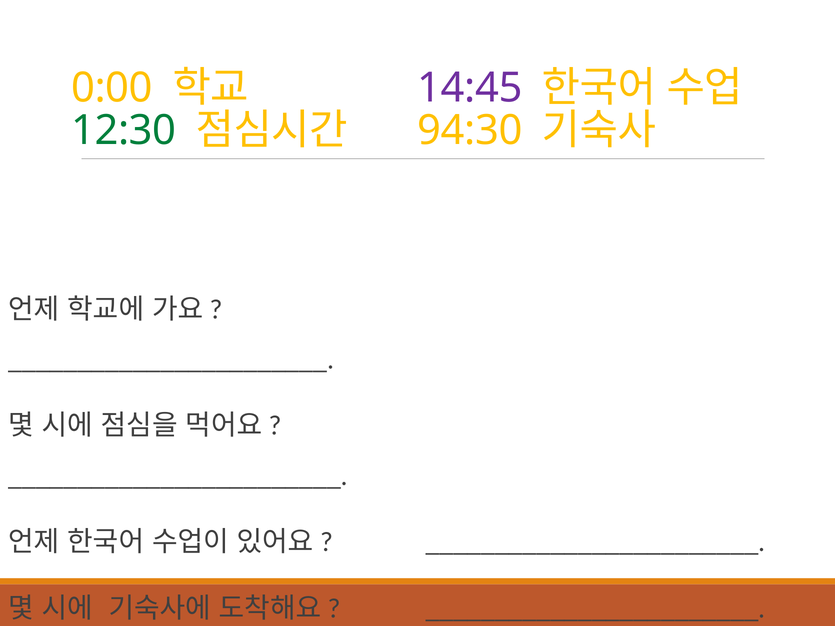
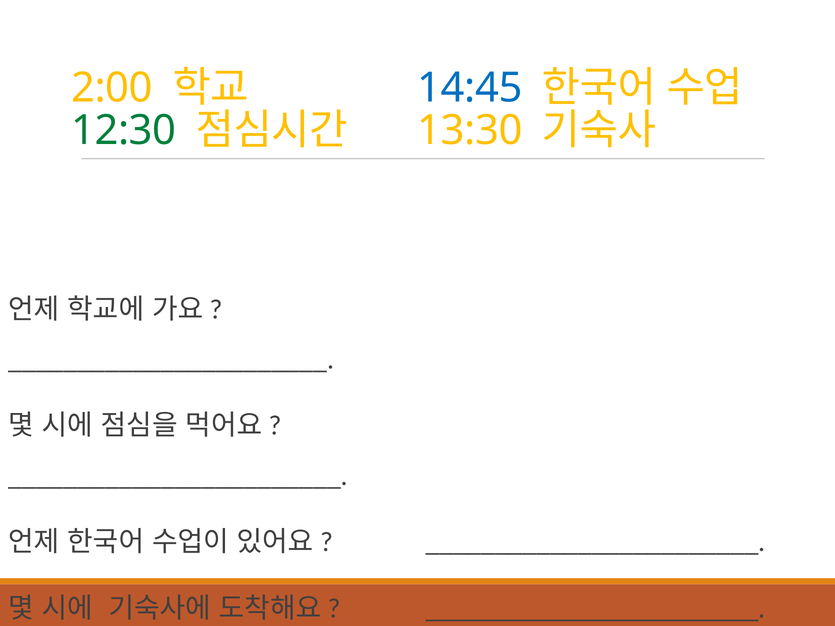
0:00: 0:00 -> 2:00
14:45 colour: purple -> blue
94:30: 94:30 -> 13:30
